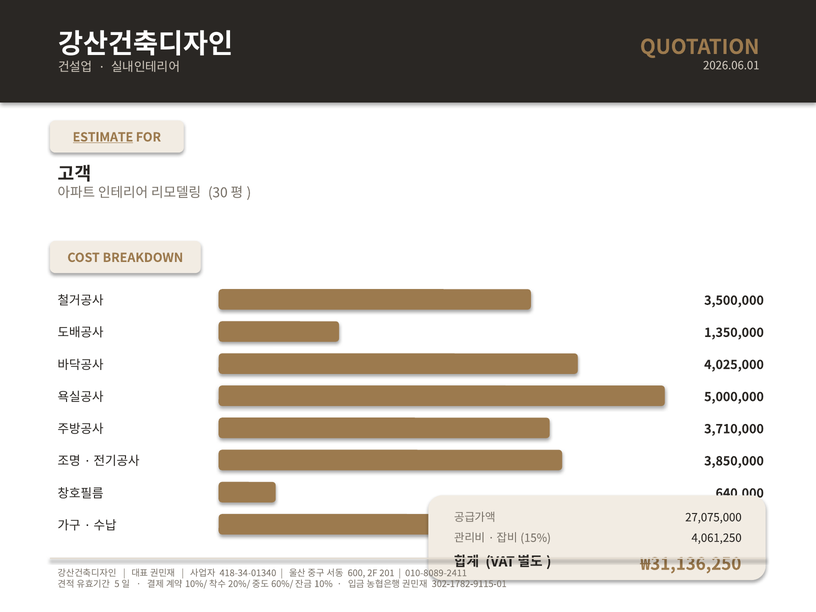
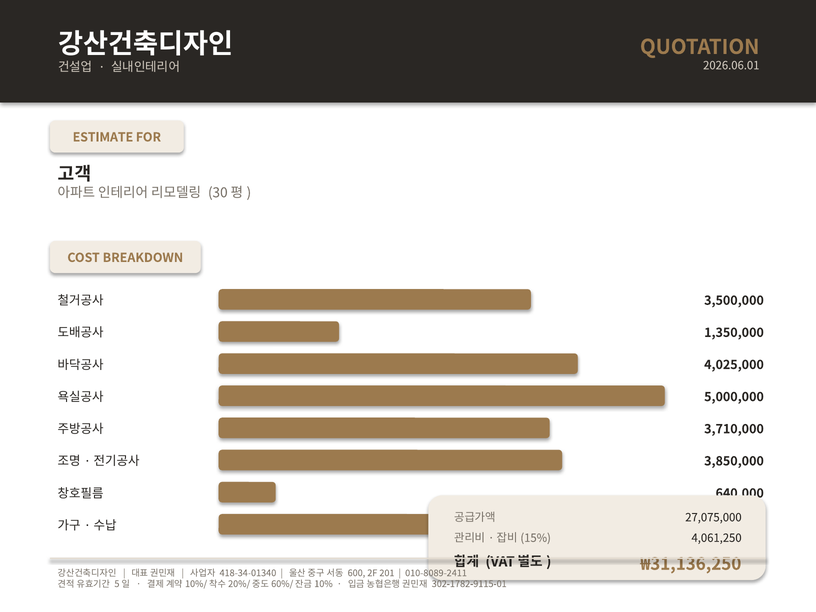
ESTIMATE underline: present -> none
